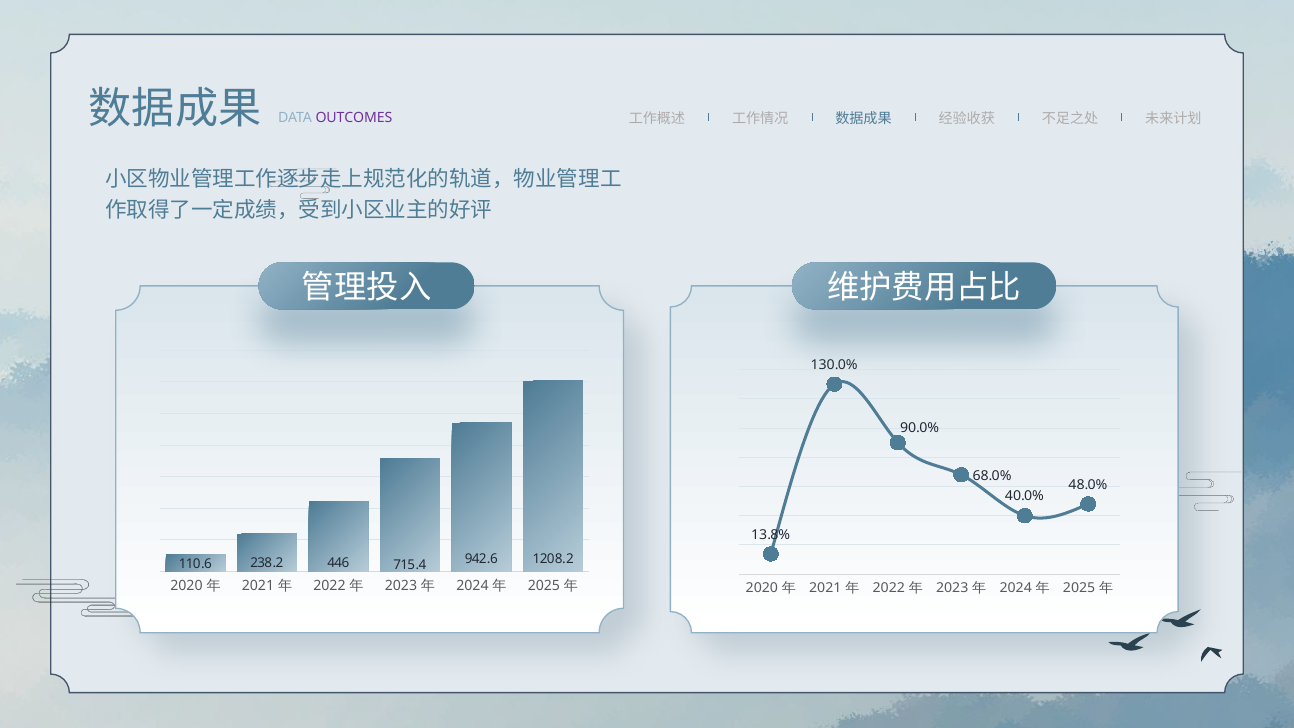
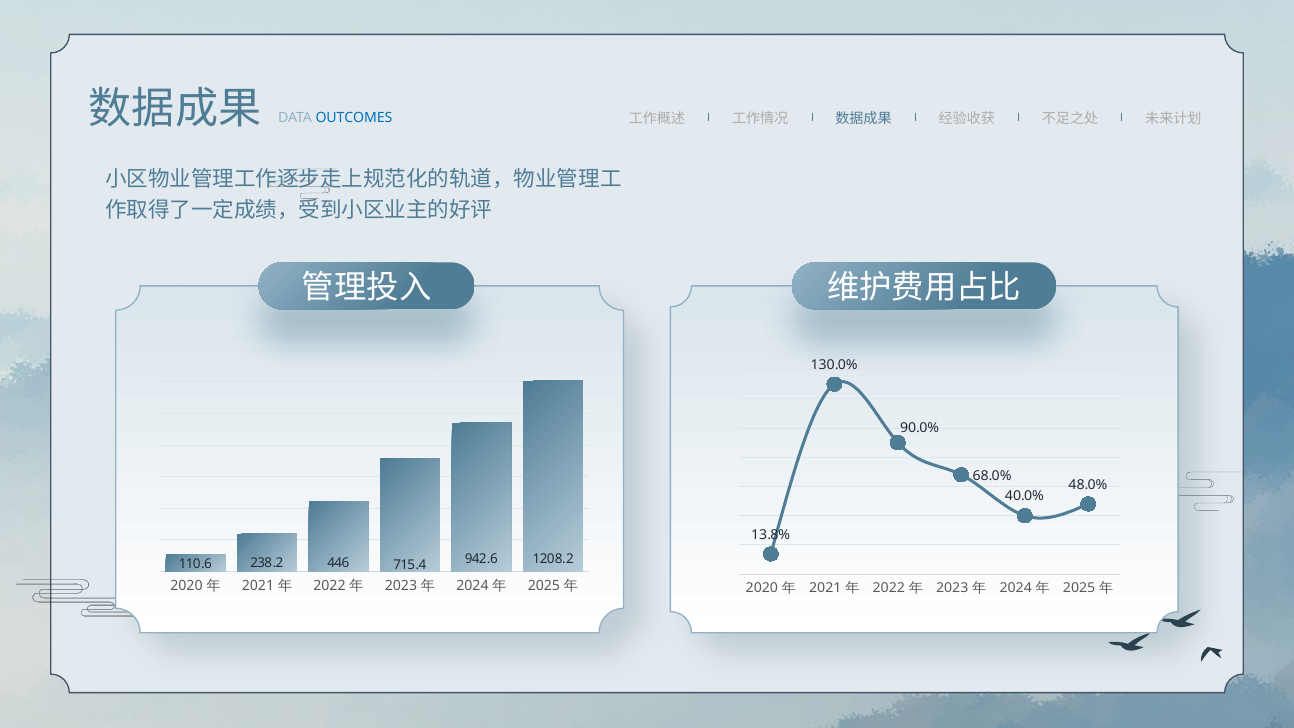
OUTCOMES colour: purple -> blue
